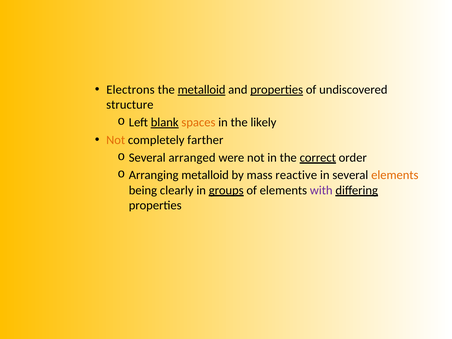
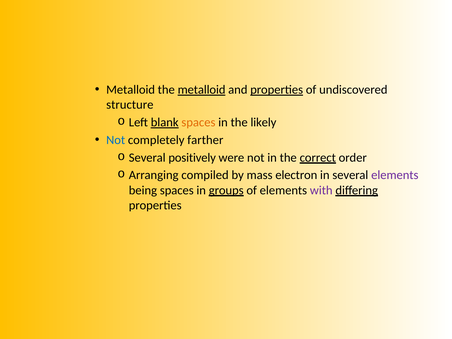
Electrons at (130, 90): Electrons -> Metalloid
Not at (116, 140) colour: orange -> blue
arranged: arranged -> positively
Arranging metalloid: metalloid -> compiled
reactive: reactive -> electron
elements at (395, 175) colour: orange -> purple
being clearly: clearly -> spaces
